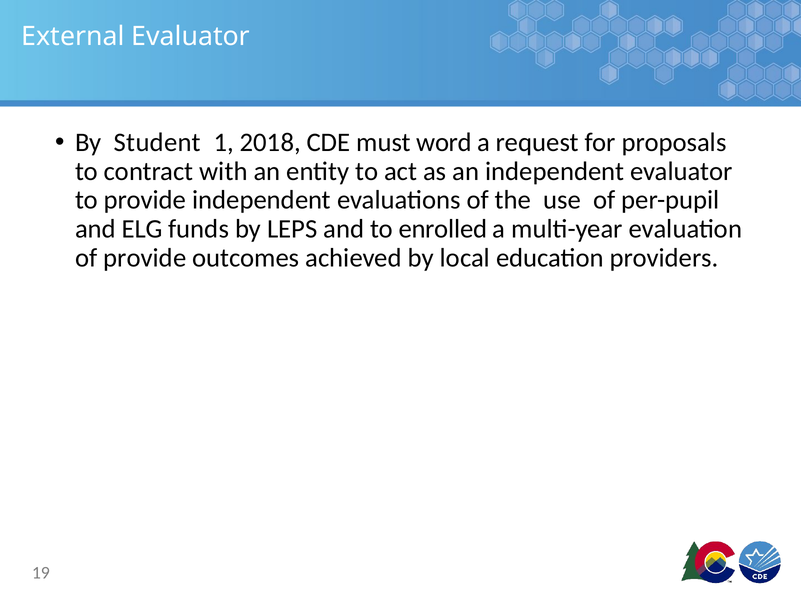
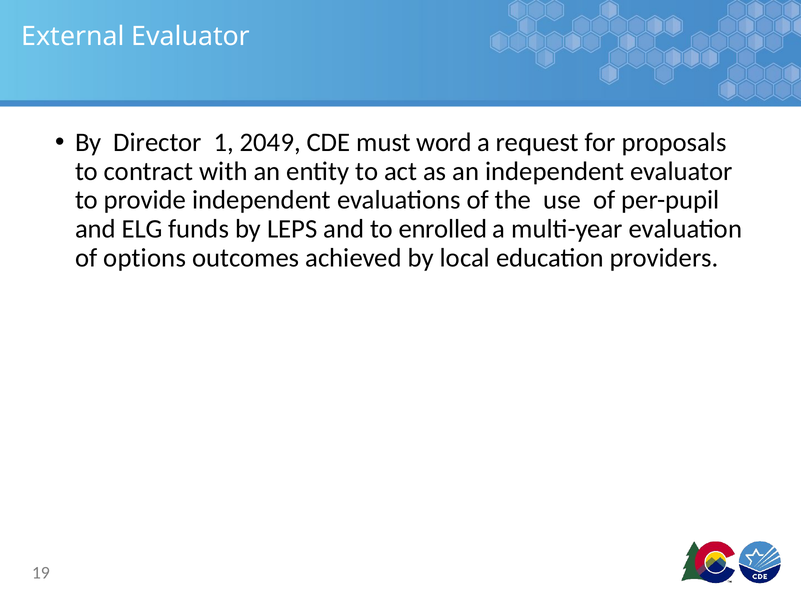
Student: Student -> Director
2018: 2018 -> 2049
of provide: provide -> options
